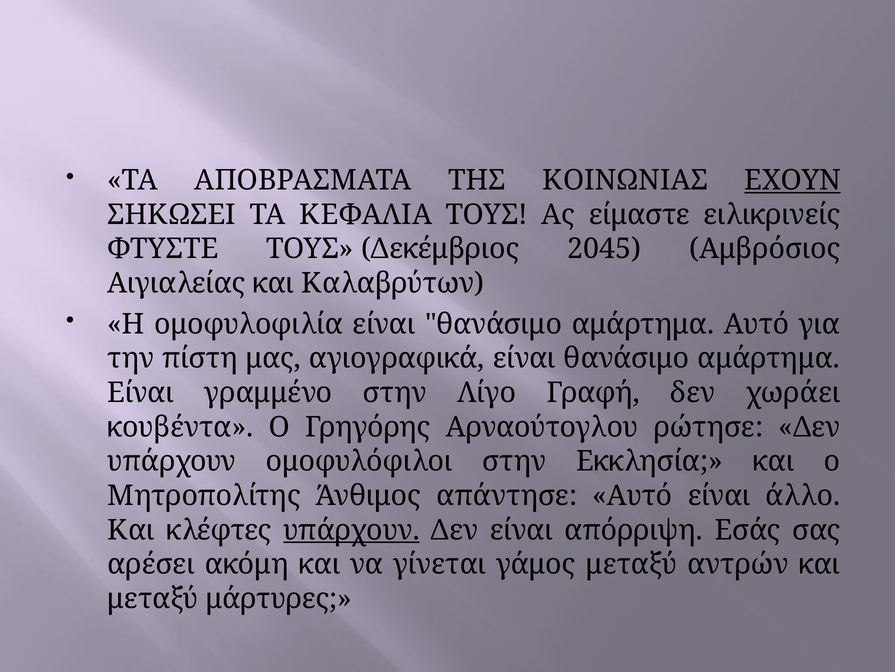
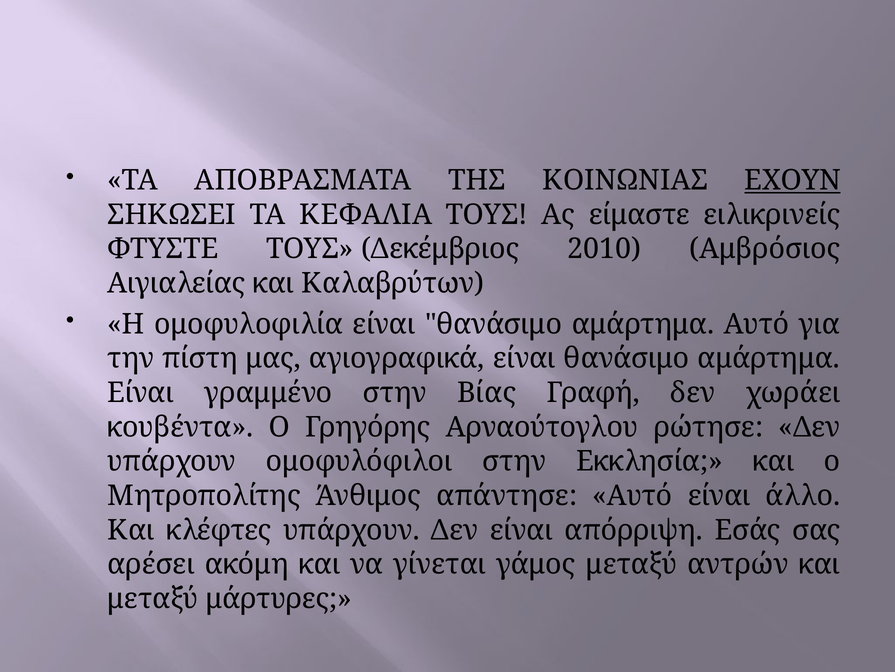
2045: 2045 -> 2010
Λίγο: Λίγο -> Βίας
υπάρχουν at (351, 529) underline: present -> none
